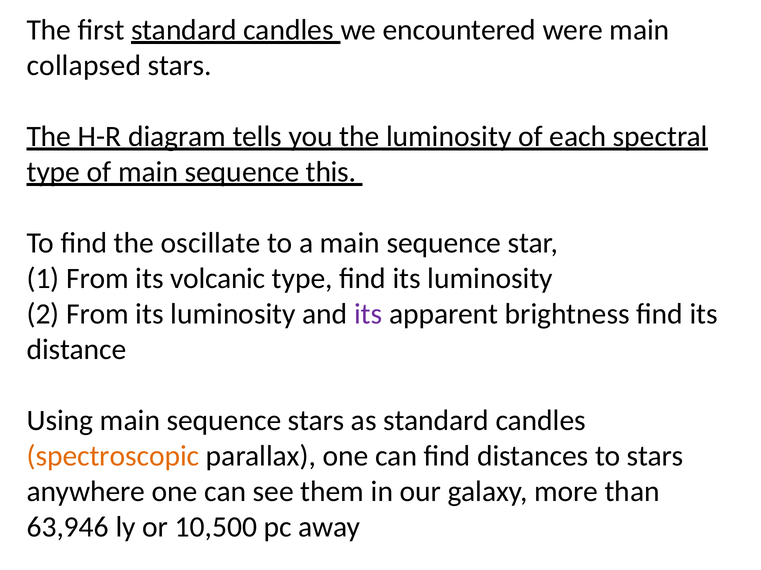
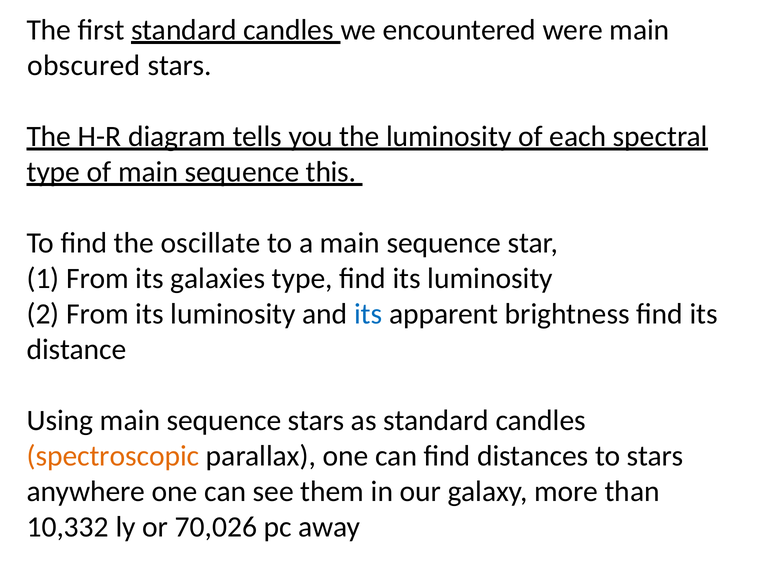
collapsed: collapsed -> obscured
volcanic: volcanic -> galaxies
its at (368, 314) colour: purple -> blue
63,946: 63,946 -> 10,332
10,500: 10,500 -> 70,026
